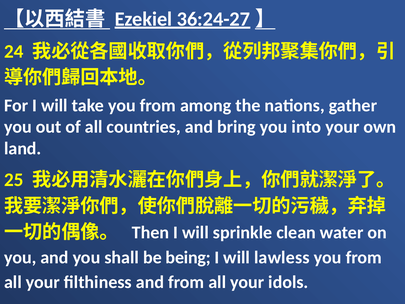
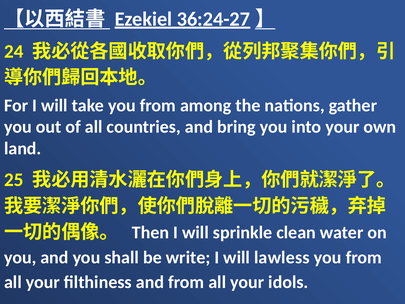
being: being -> write
